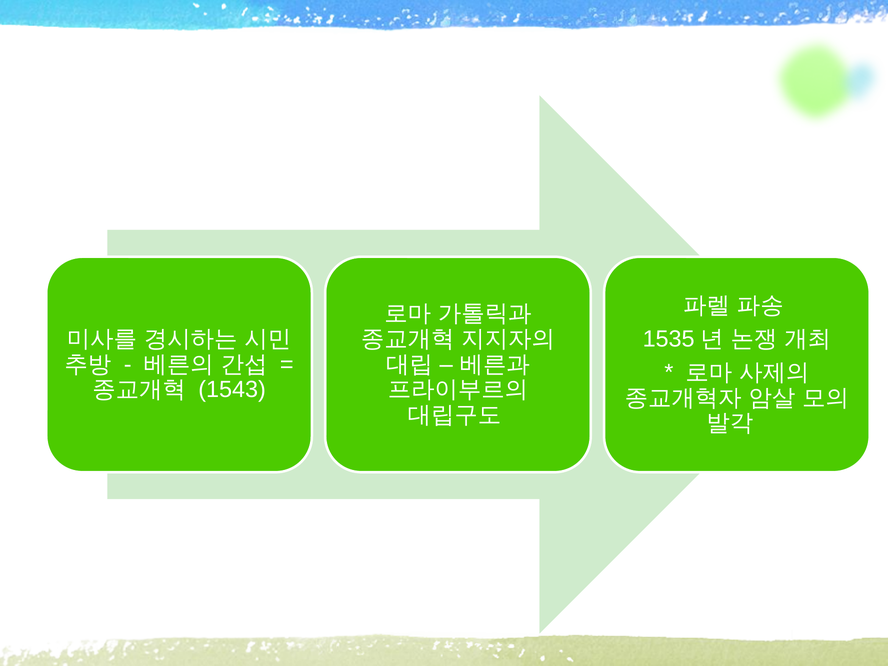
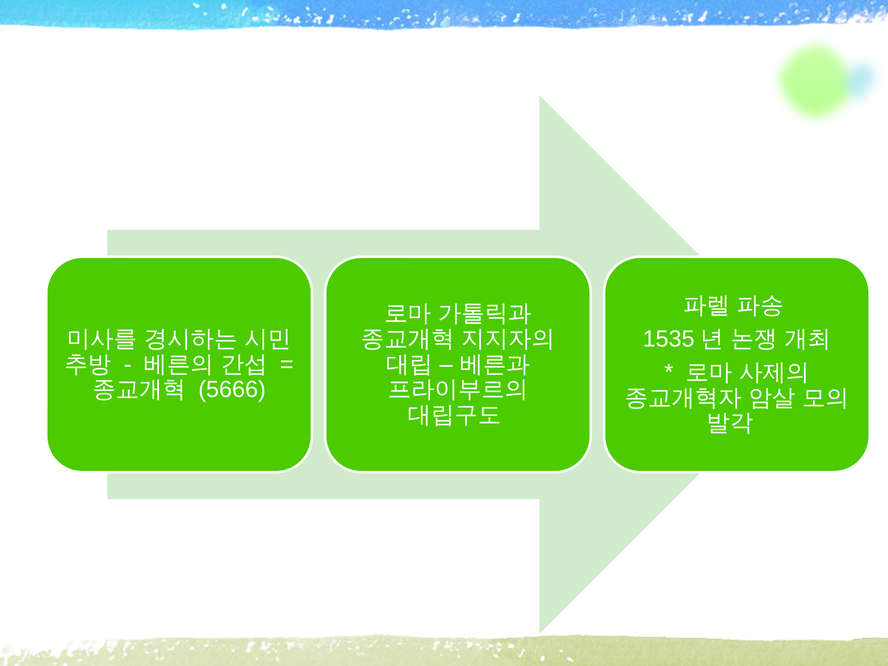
1543: 1543 -> 5666
